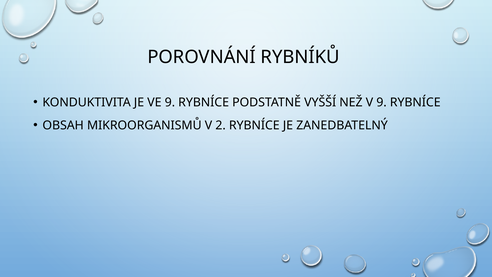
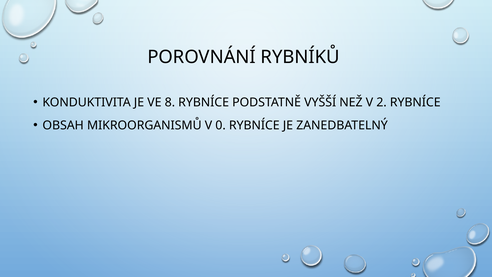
VE 9: 9 -> 8
V 9: 9 -> 2
2: 2 -> 0
